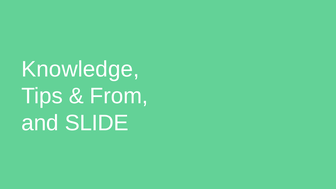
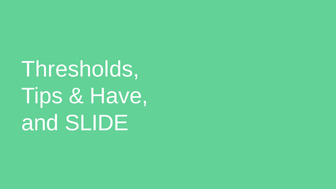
Knowledge: Knowledge -> Thresholds
From: From -> Have
